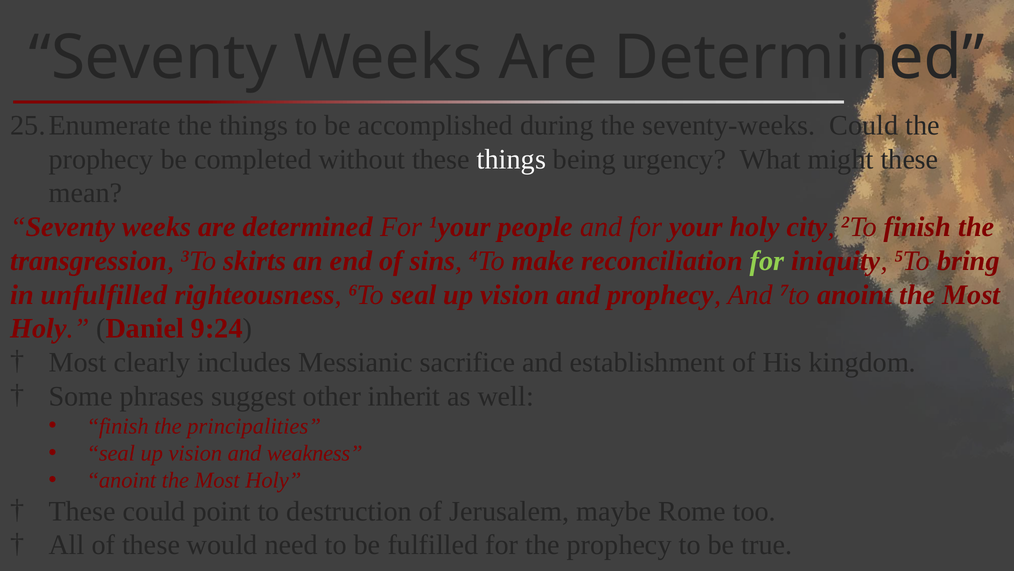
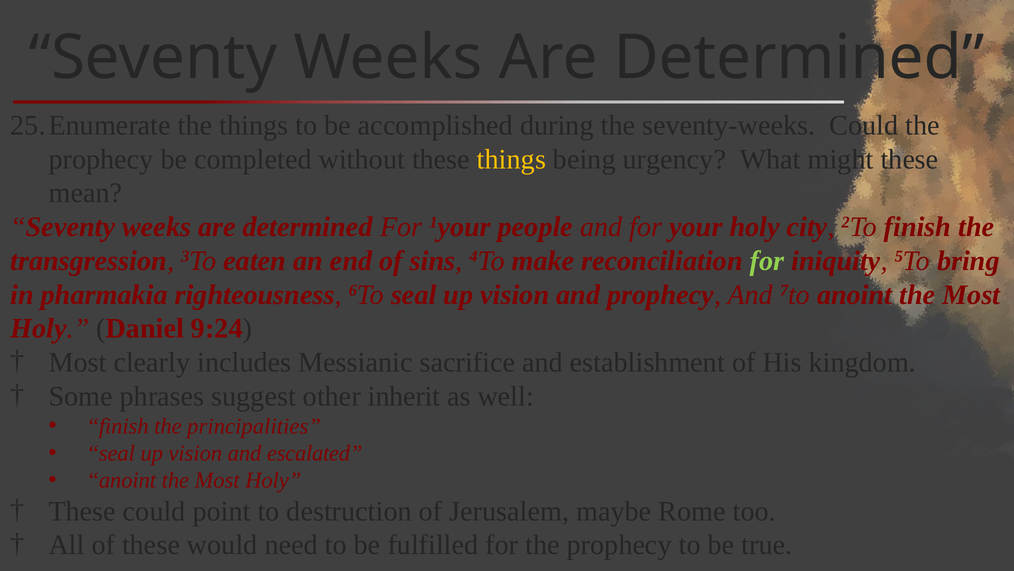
things at (511, 159) colour: white -> yellow
skirts: skirts -> eaten
unfulfilled: unfulfilled -> pharmakia
weakness: weakness -> escalated
